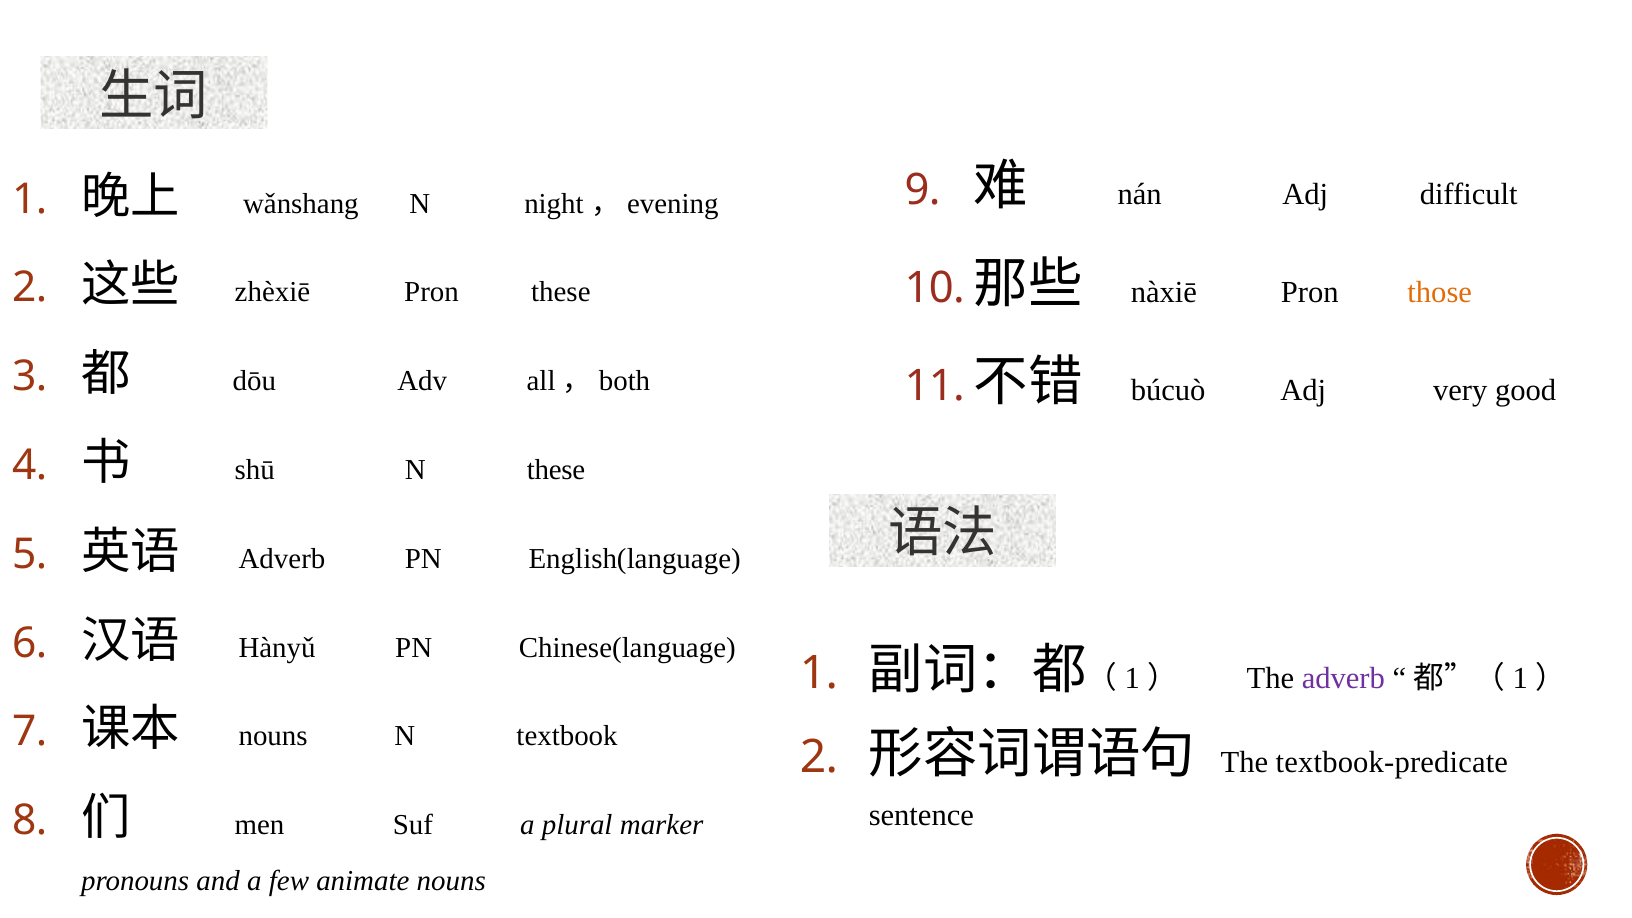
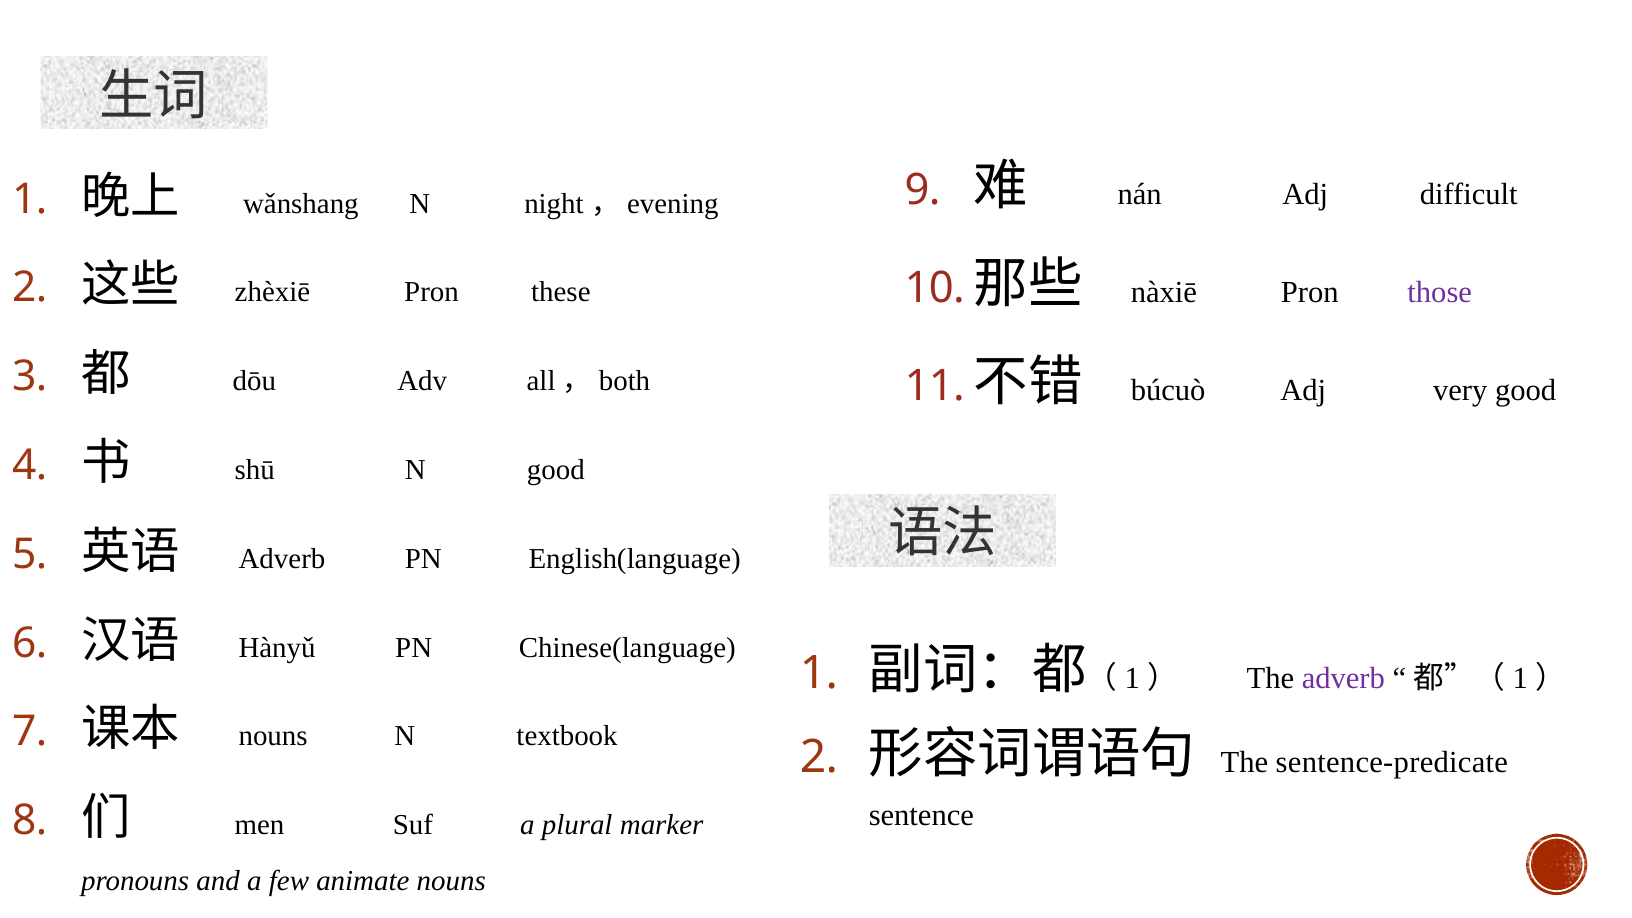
those colour: orange -> purple
N these: these -> good
textbook-predicate: textbook-predicate -> sentence-predicate
